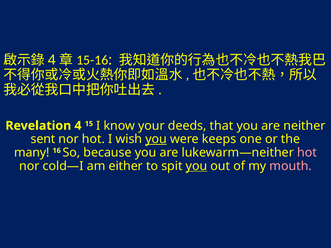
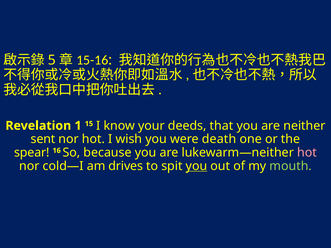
4 at (52, 60): 4 -> 5
Revelation 4: 4 -> 1
you at (156, 139) underline: present -> none
keeps: keeps -> death
many: many -> spear
either: either -> drives
mouth colour: pink -> light green
